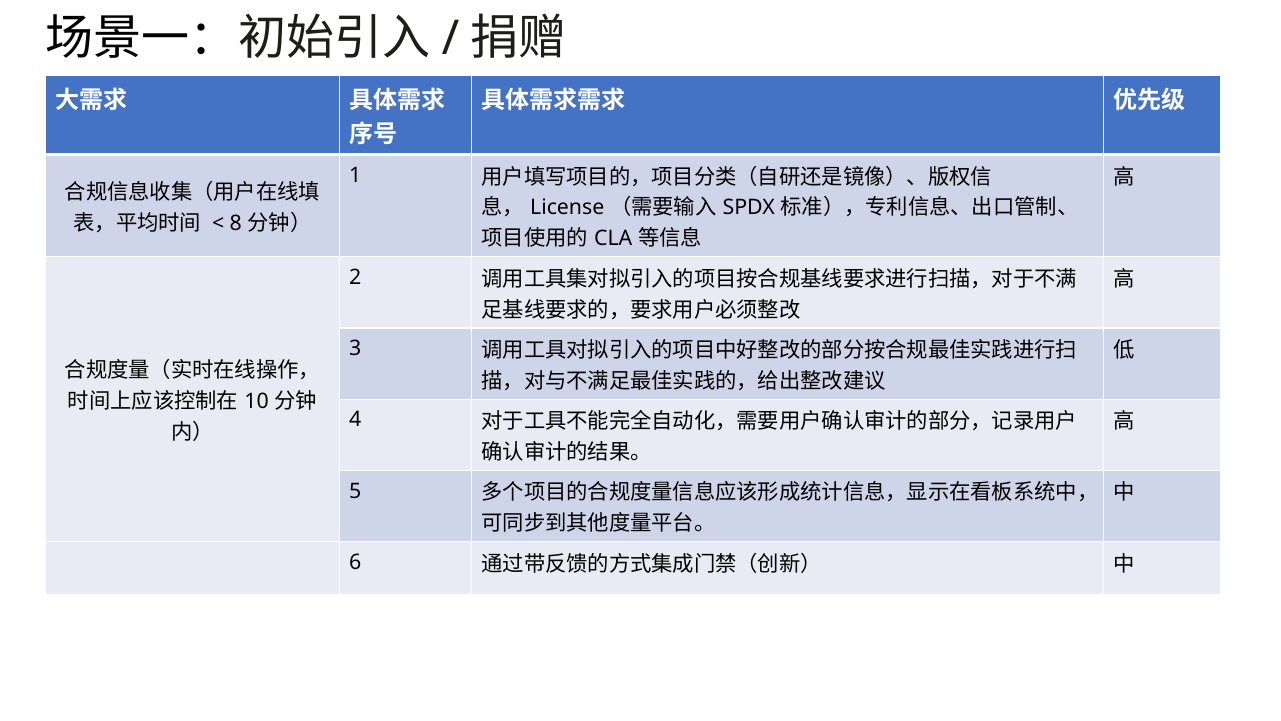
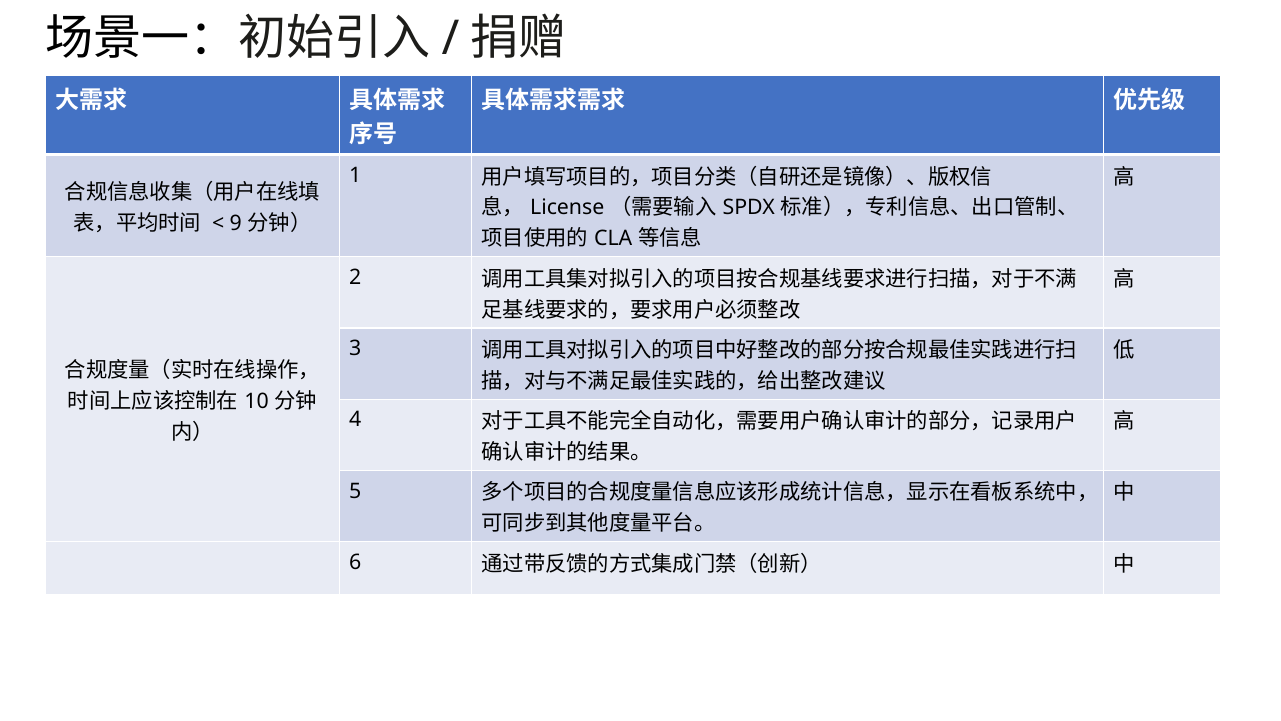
8: 8 -> 9
